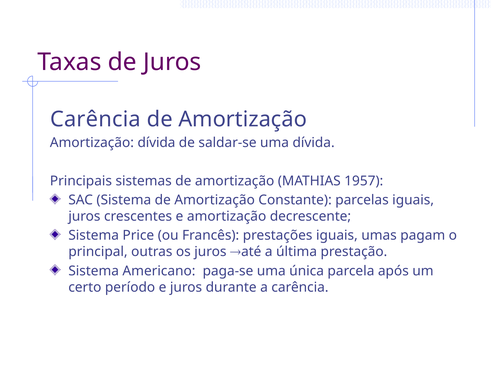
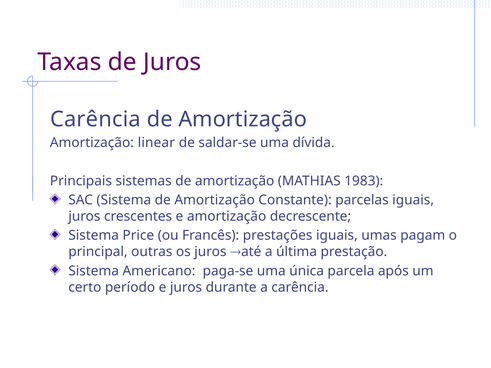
Amortização dívida: dívida -> linear
1957: 1957 -> 1983
